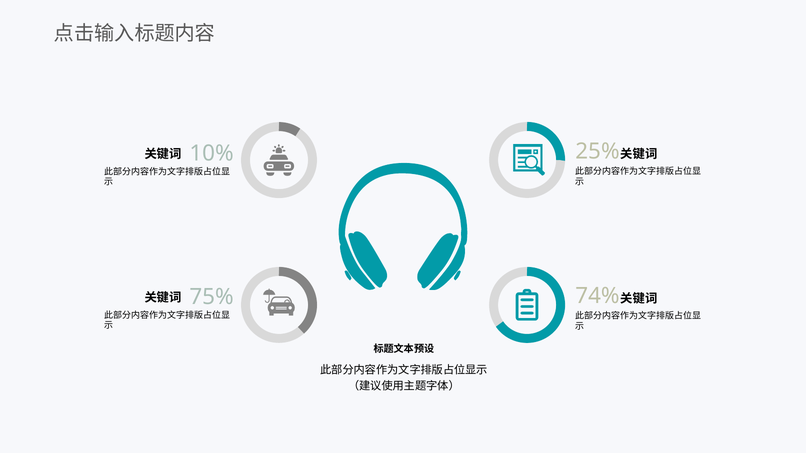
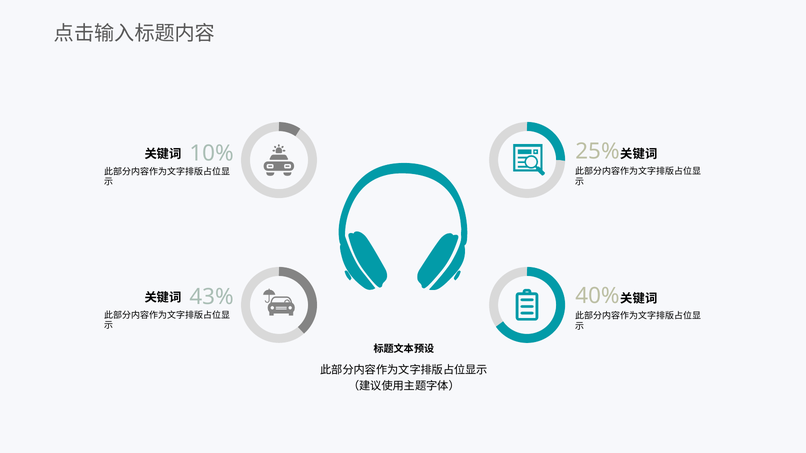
74%: 74% -> 40%
75%: 75% -> 43%
